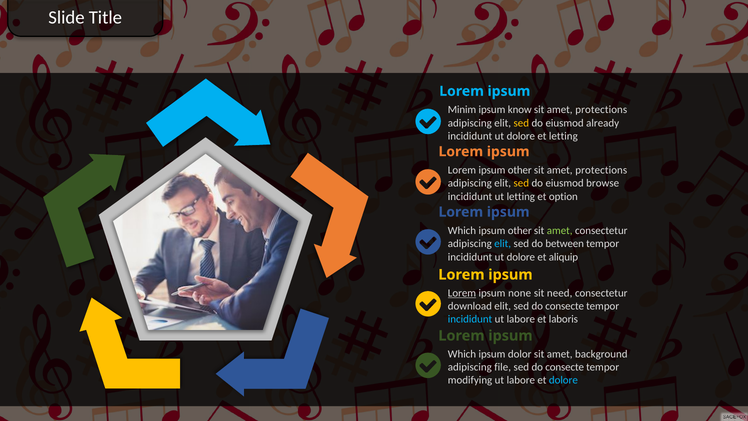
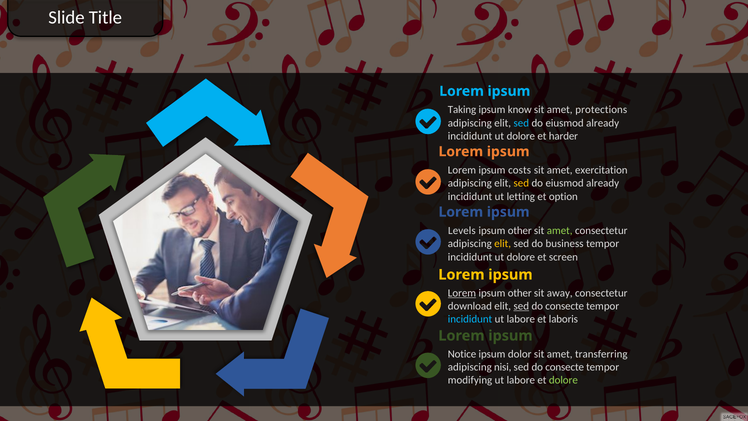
Minim: Minim -> Taking
sed at (521, 123) colour: yellow -> light blue
et letting: letting -> harder
Lorem ipsum other: other -> costs
protections at (601, 170): protections -> exercitation
browse at (603, 183): browse -> already
Which at (462, 231): Which -> Levels
elit at (503, 244) colour: light blue -> yellow
between: between -> business
aliquip: aliquip -> screen
none at (520, 293): none -> other
need: need -> away
sed at (521, 306) underline: none -> present
Which at (462, 354): Which -> Notice
background: background -> transferring
file: file -> nisi
dolore at (563, 380) colour: light blue -> light green
